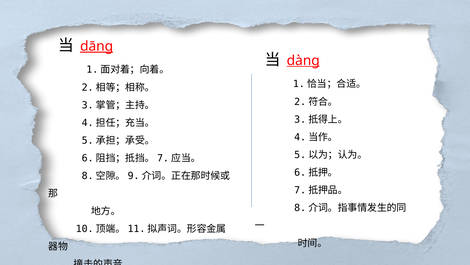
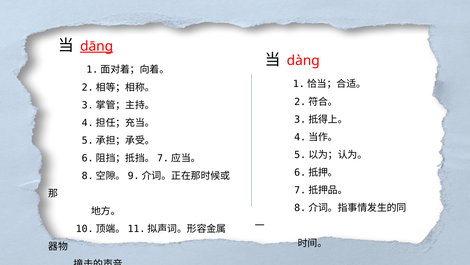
dàng underline: present -> none
